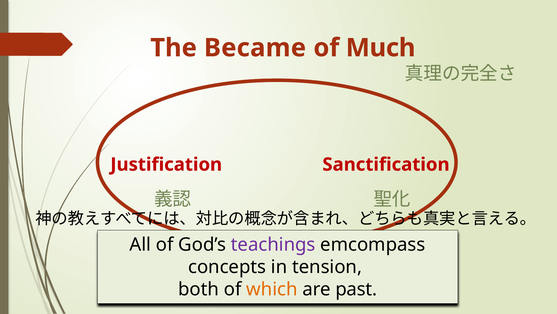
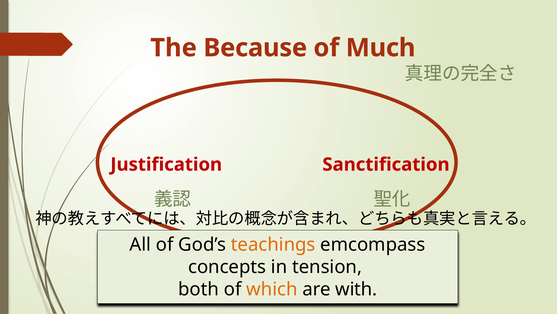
Became: Became -> Because
teachings colour: purple -> orange
past: past -> with
